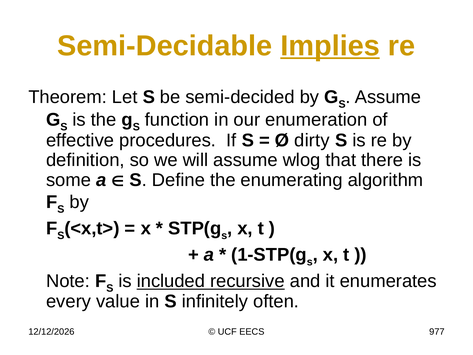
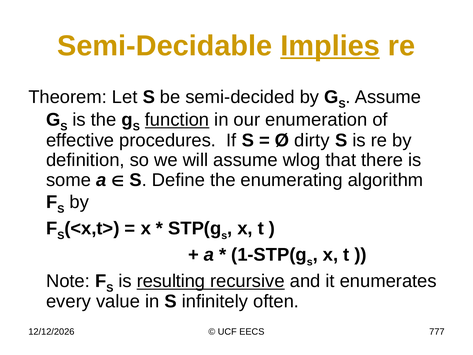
function underline: none -> present
included: included -> resulting
977: 977 -> 777
